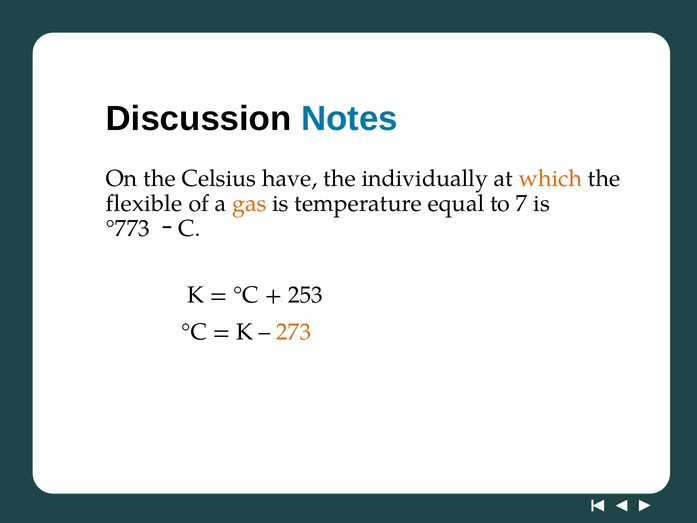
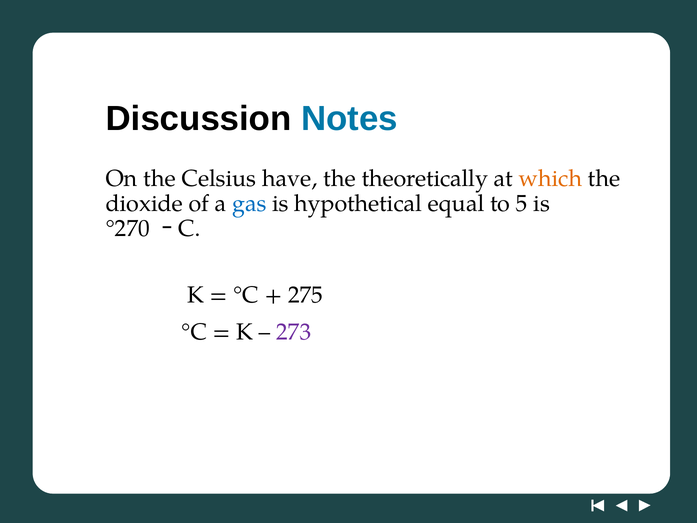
individually: individually -> theoretically
flexible: flexible -> dioxide
gas colour: orange -> blue
temperature: temperature -> hypothetical
7: 7 -> 5
°773: °773 -> °270
253: 253 -> 275
273 colour: orange -> purple
